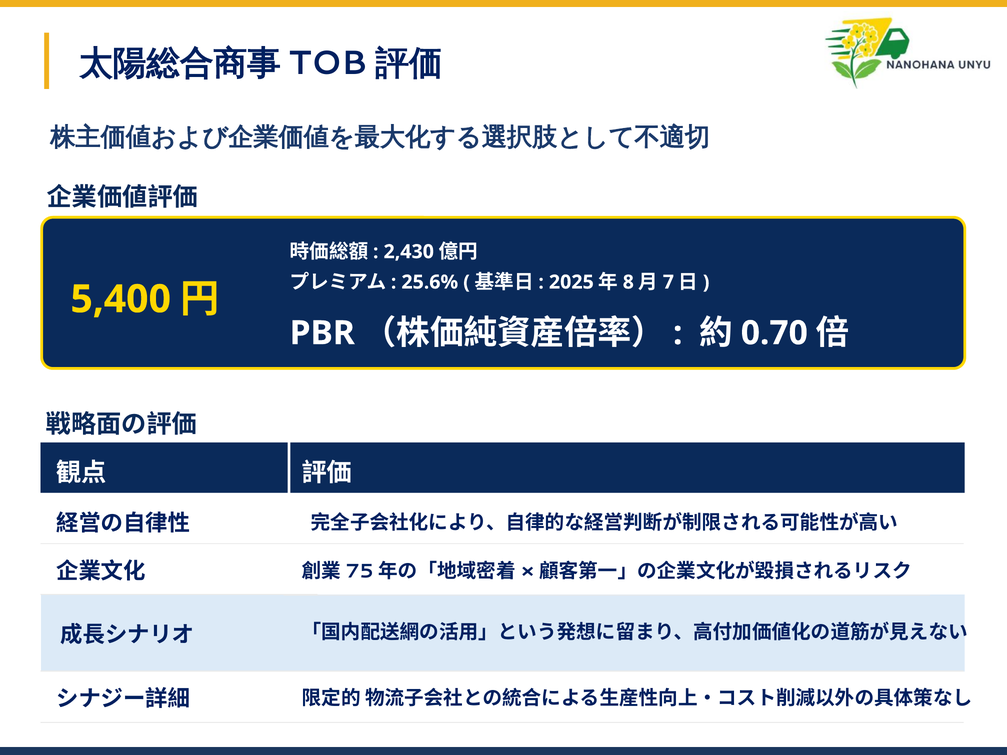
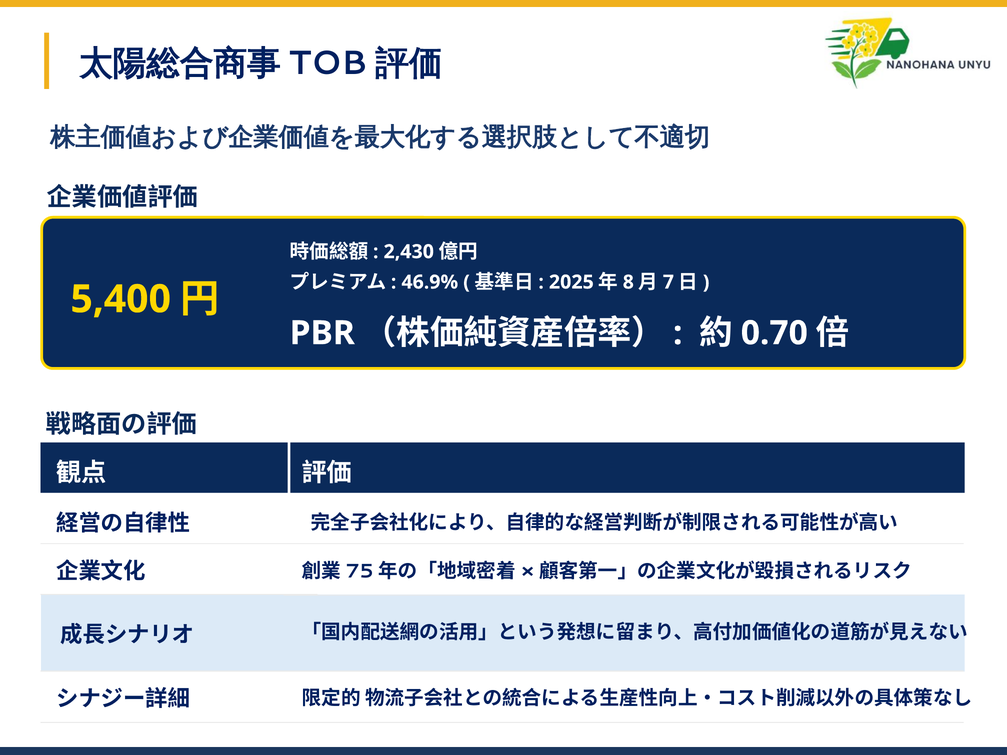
25.6%: 25.6% -> 46.9%
